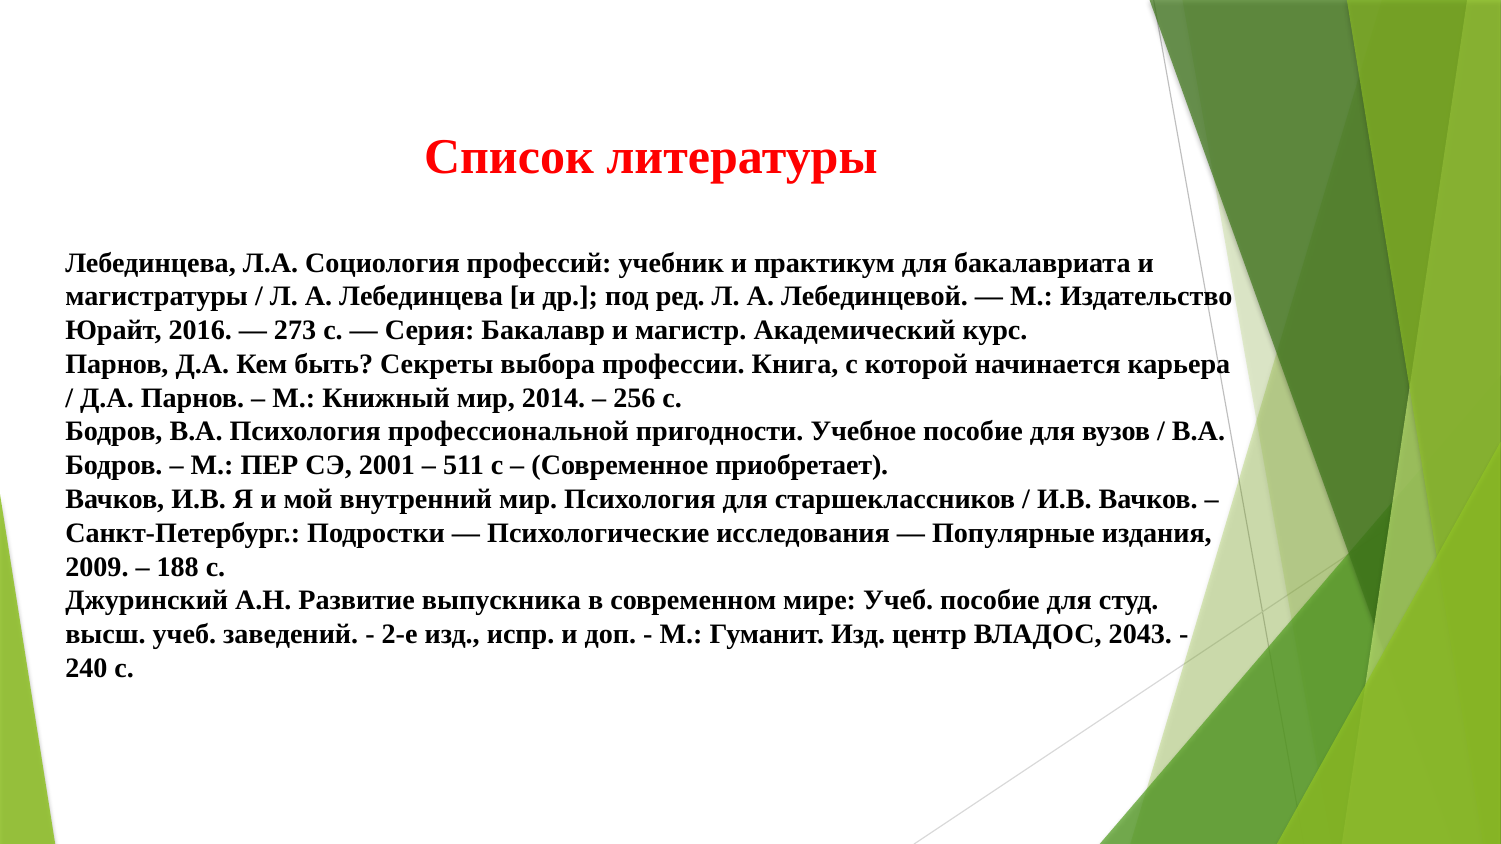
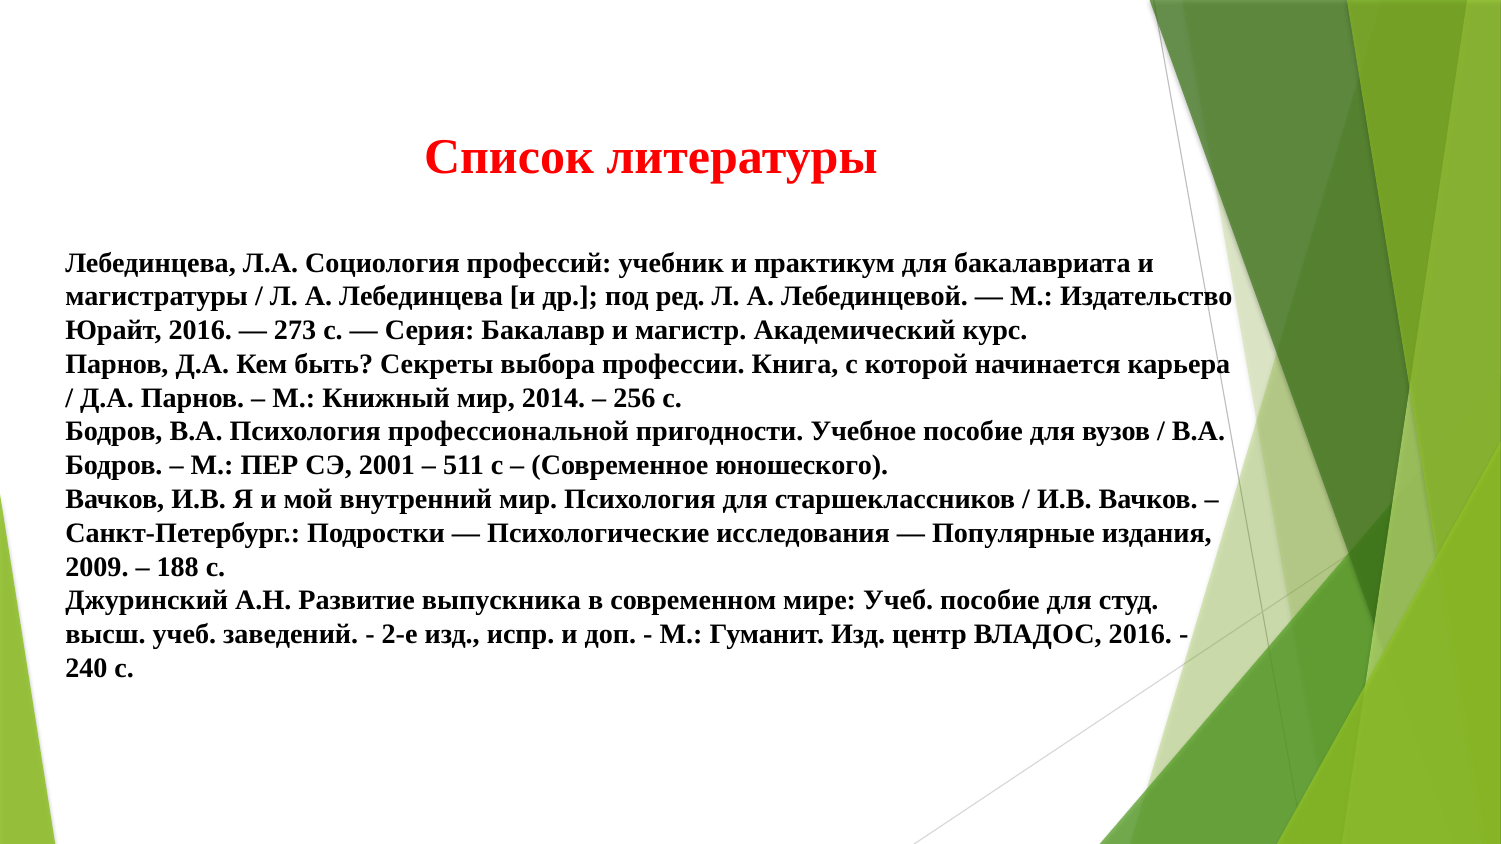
приобретает: приобретает -> юношеского
ВЛАДОС 2043: 2043 -> 2016
